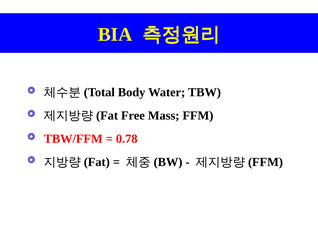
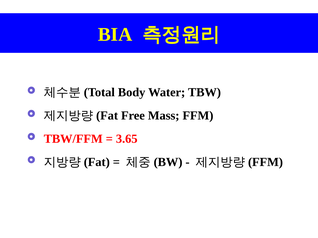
0.78: 0.78 -> 3.65
